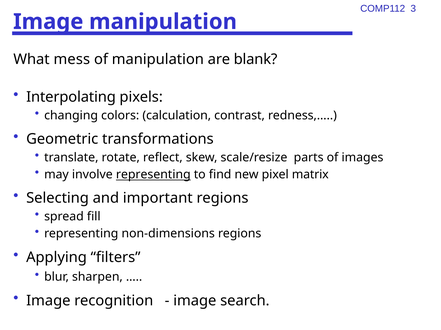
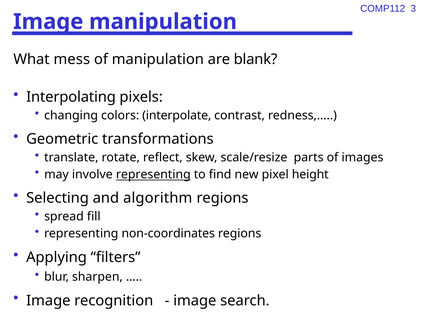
calculation: calculation -> interpolate
matrix: matrix -> height
important: important -> algorithm
non-dimensions: non-dimensions -> non-coordinates
